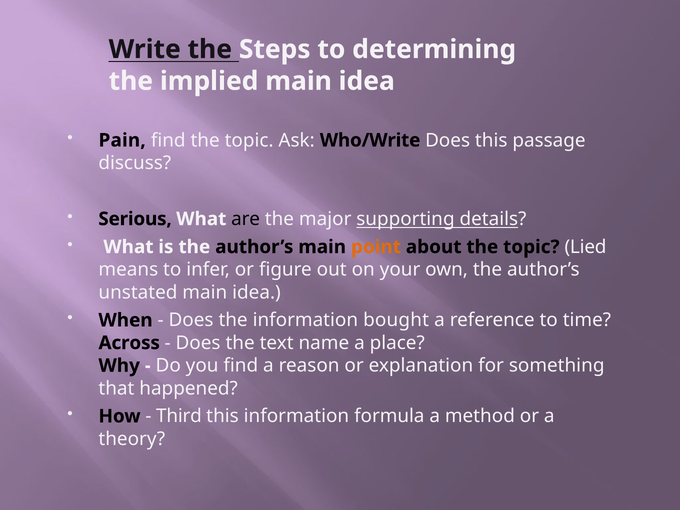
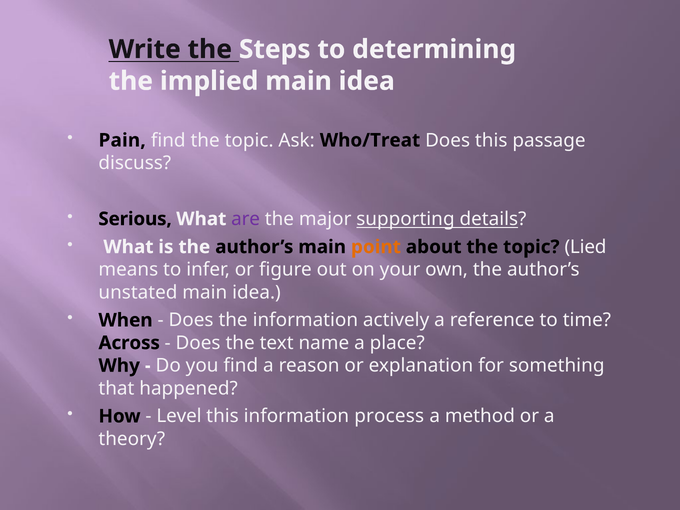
Who/Write: Who/Write -> Who/Treat
are colour: black -> purple
bought: bought -> actively
Third: Third -> Level
formula: formula -> process
